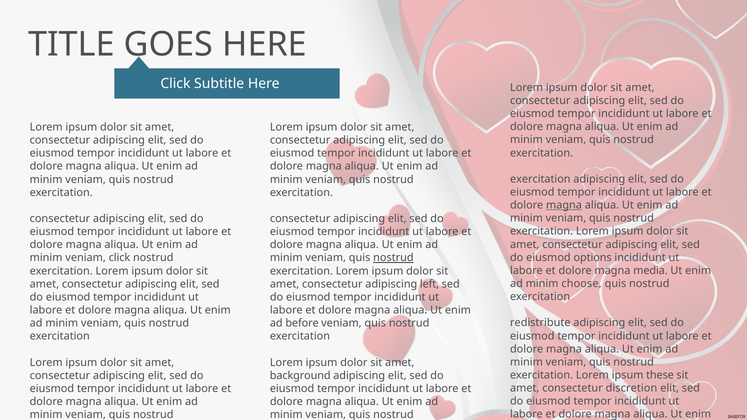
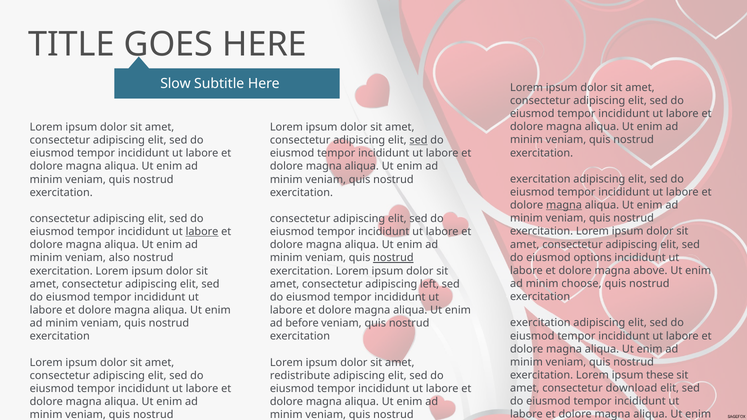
Click at (175, 84): Click -> Slow
sed at (419, 140) underline: none -> present
labore at (202, 232) underline: none -> present
veniam click: click -> also
media: media -> above
redistribute at (540, 323): redistribute -> exercitation
background: background -> redistribute
discretion: discretion -> download
